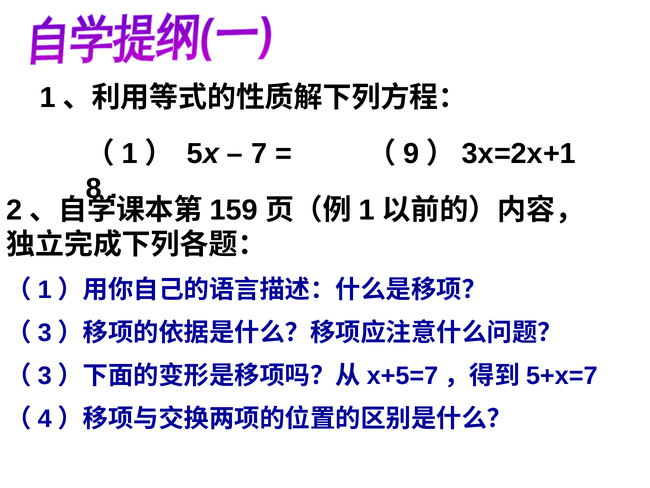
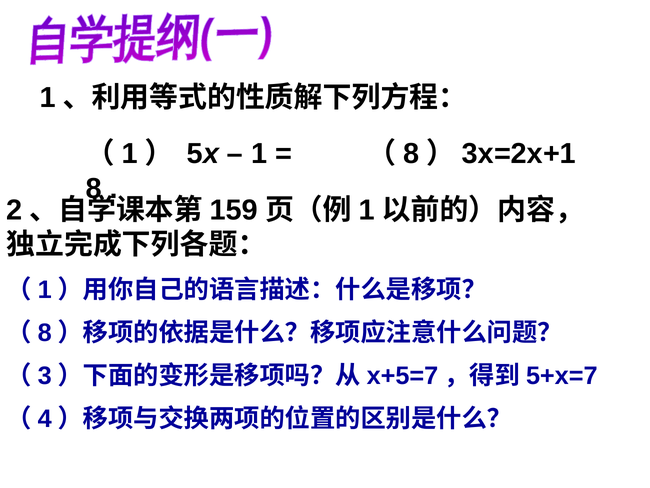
7 at (259, 154): 7 -> 1
9 at (411, 154): 9 -> 8
3 at (45, 332): 3 -> 8
